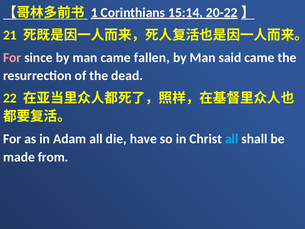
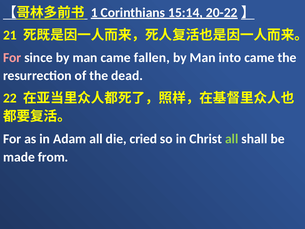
said: said -> into
have: have -> cried
all at (232, 139) colour: light blue -> light green
